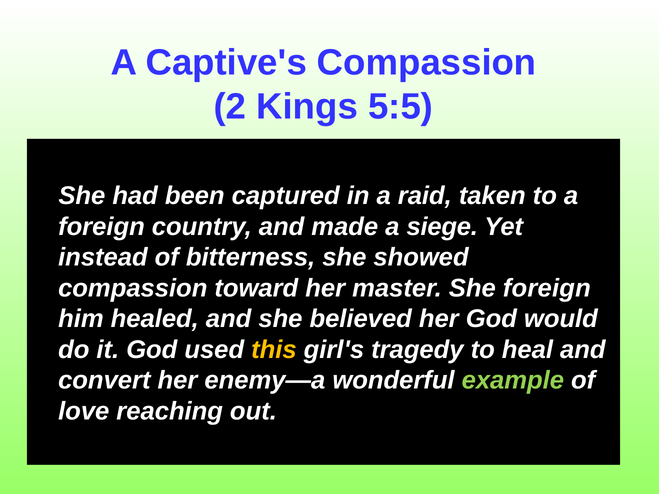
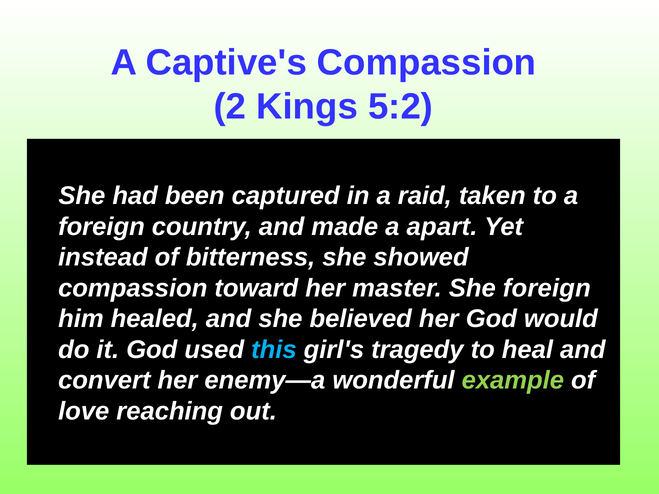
5:5: 5:5 -> 5:2
siege: siege -> apart
this colour: yellow -> light blue
